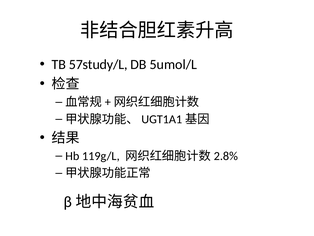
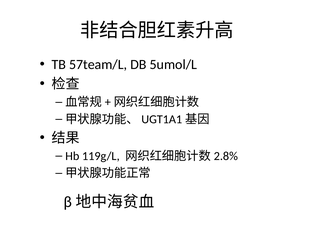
57study/L: 57study/L -> 57team/L
